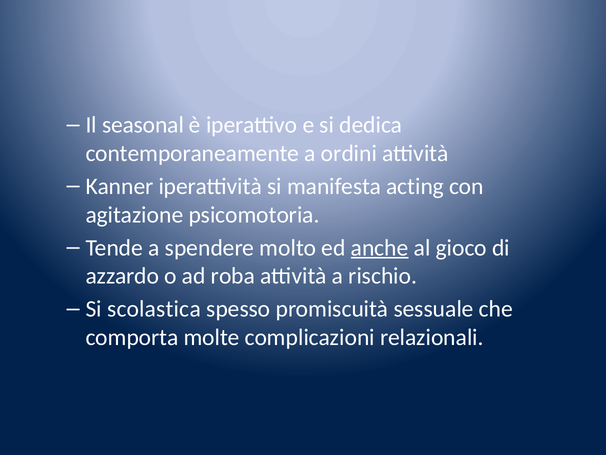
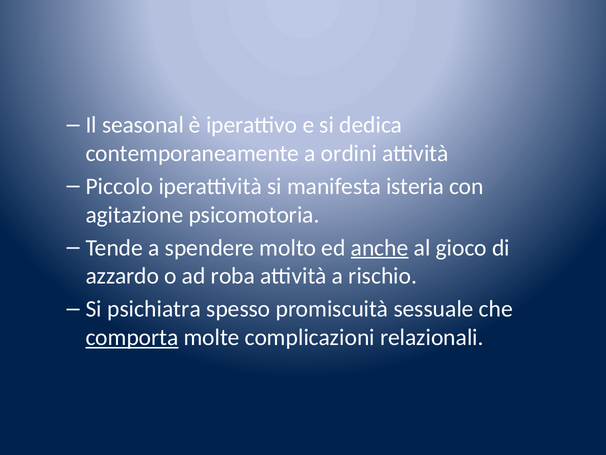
Kanner: Kanner -> Piccolo
acting: acting -> isteria
scolastica: scolastica -> psichiatra
comporta underline: none -> present
